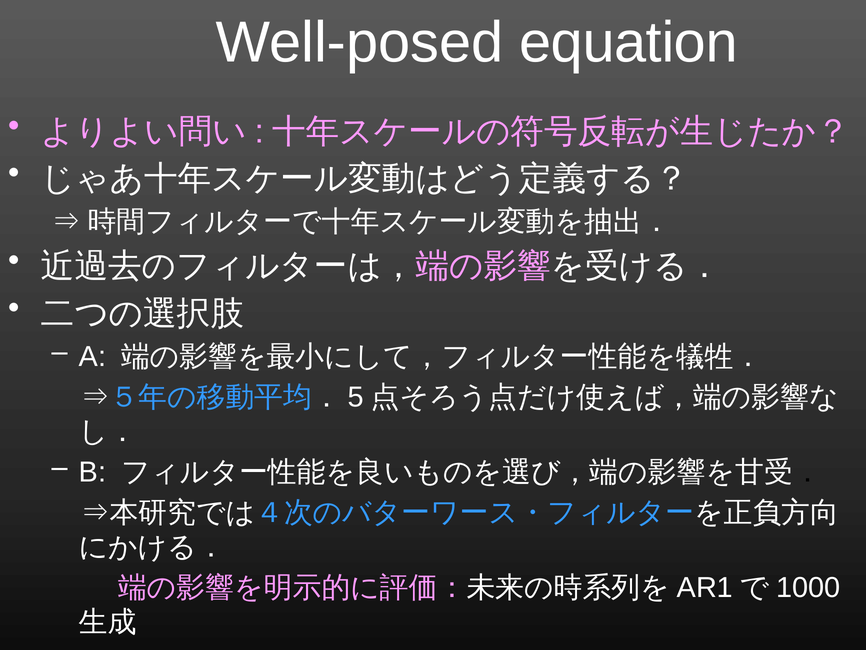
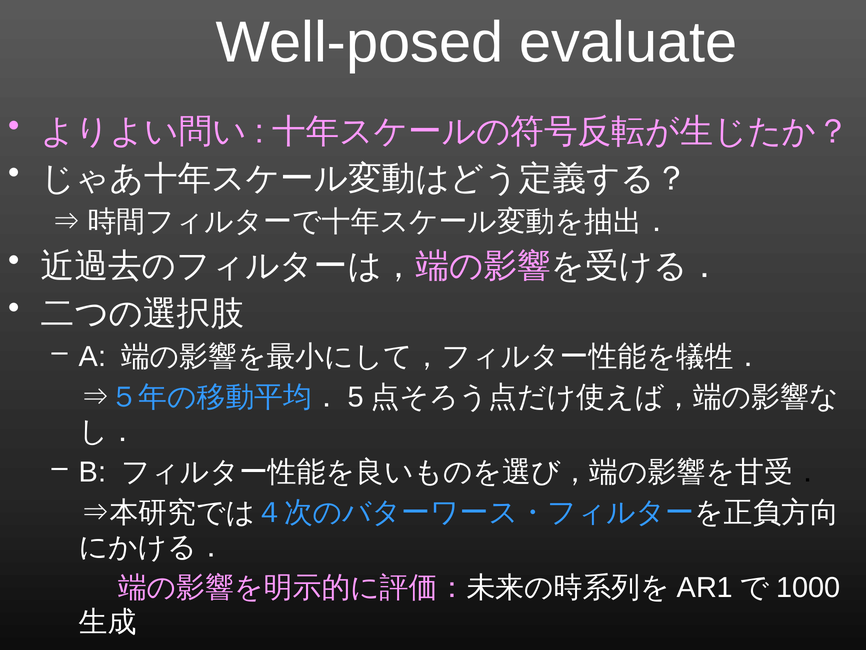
equation: equation -> evaluate
